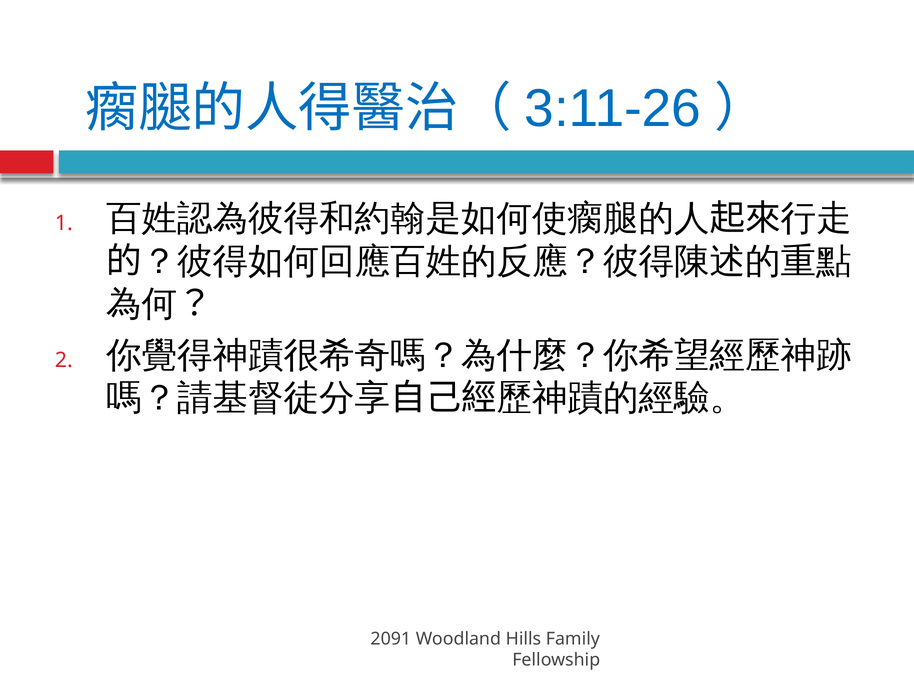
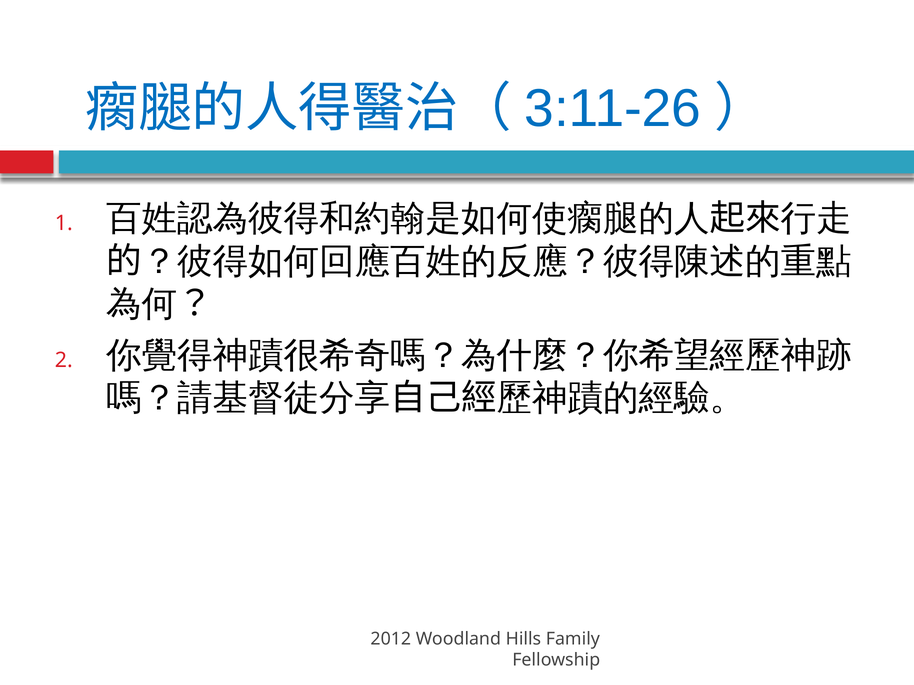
2091: 2091 -> 2012
